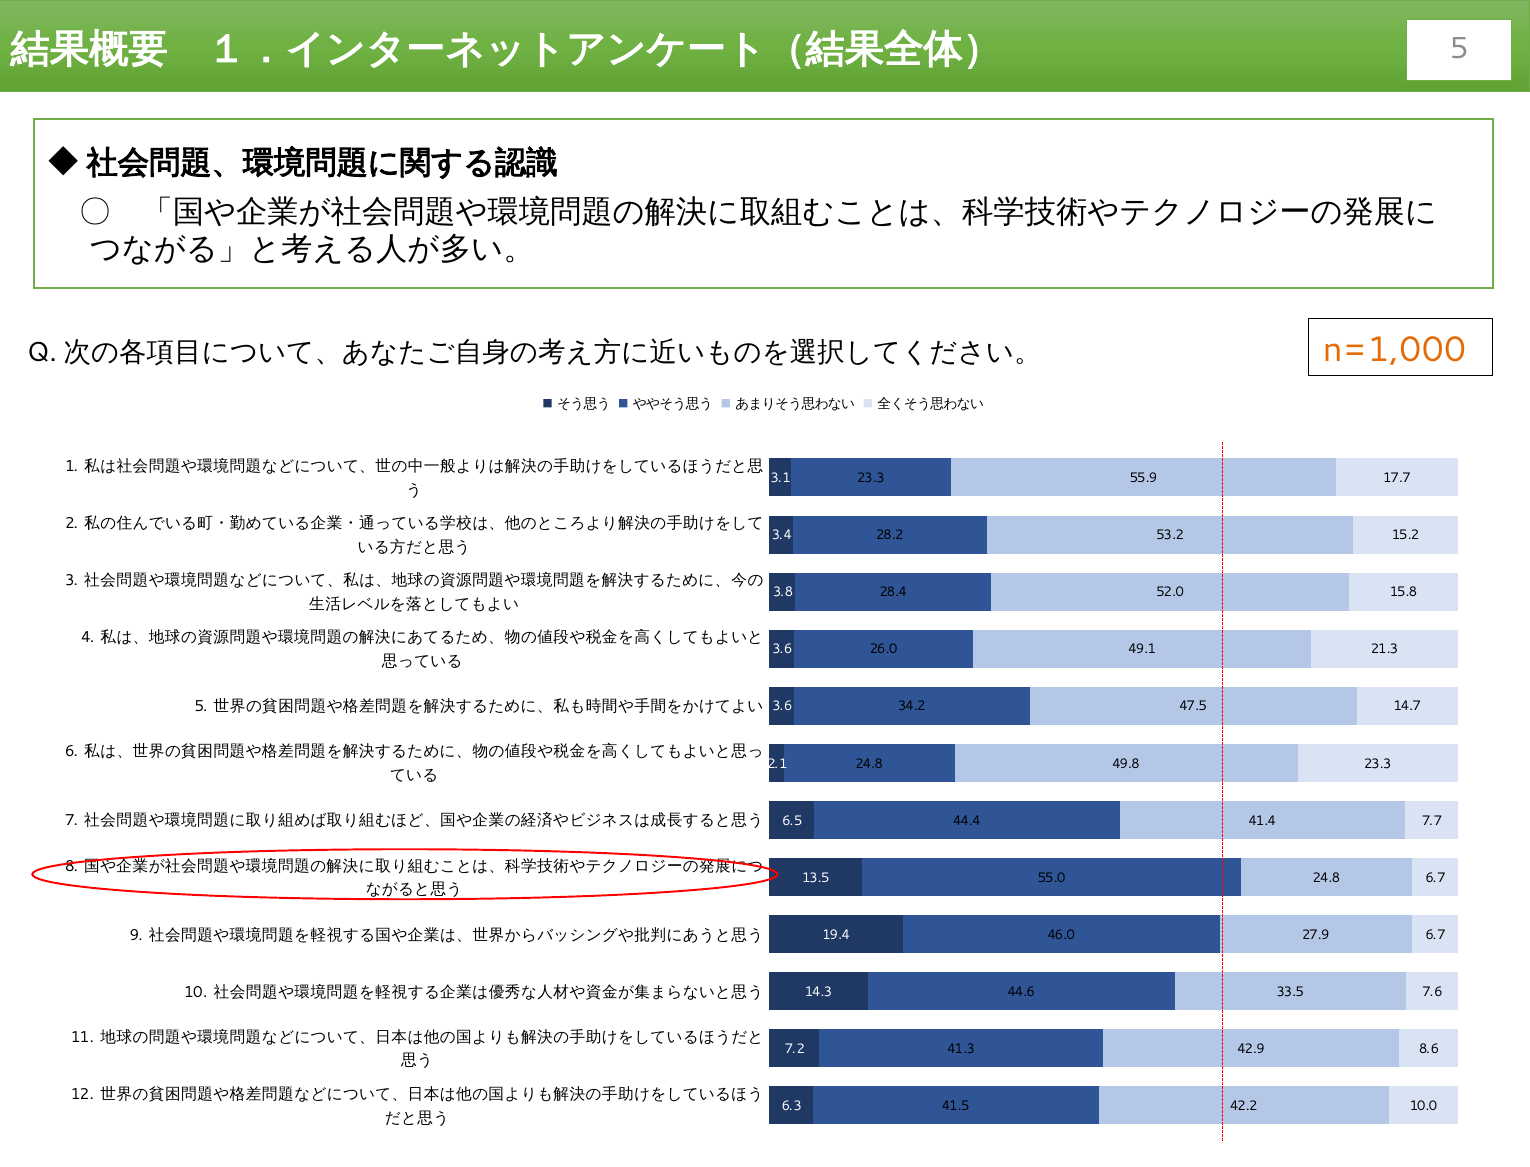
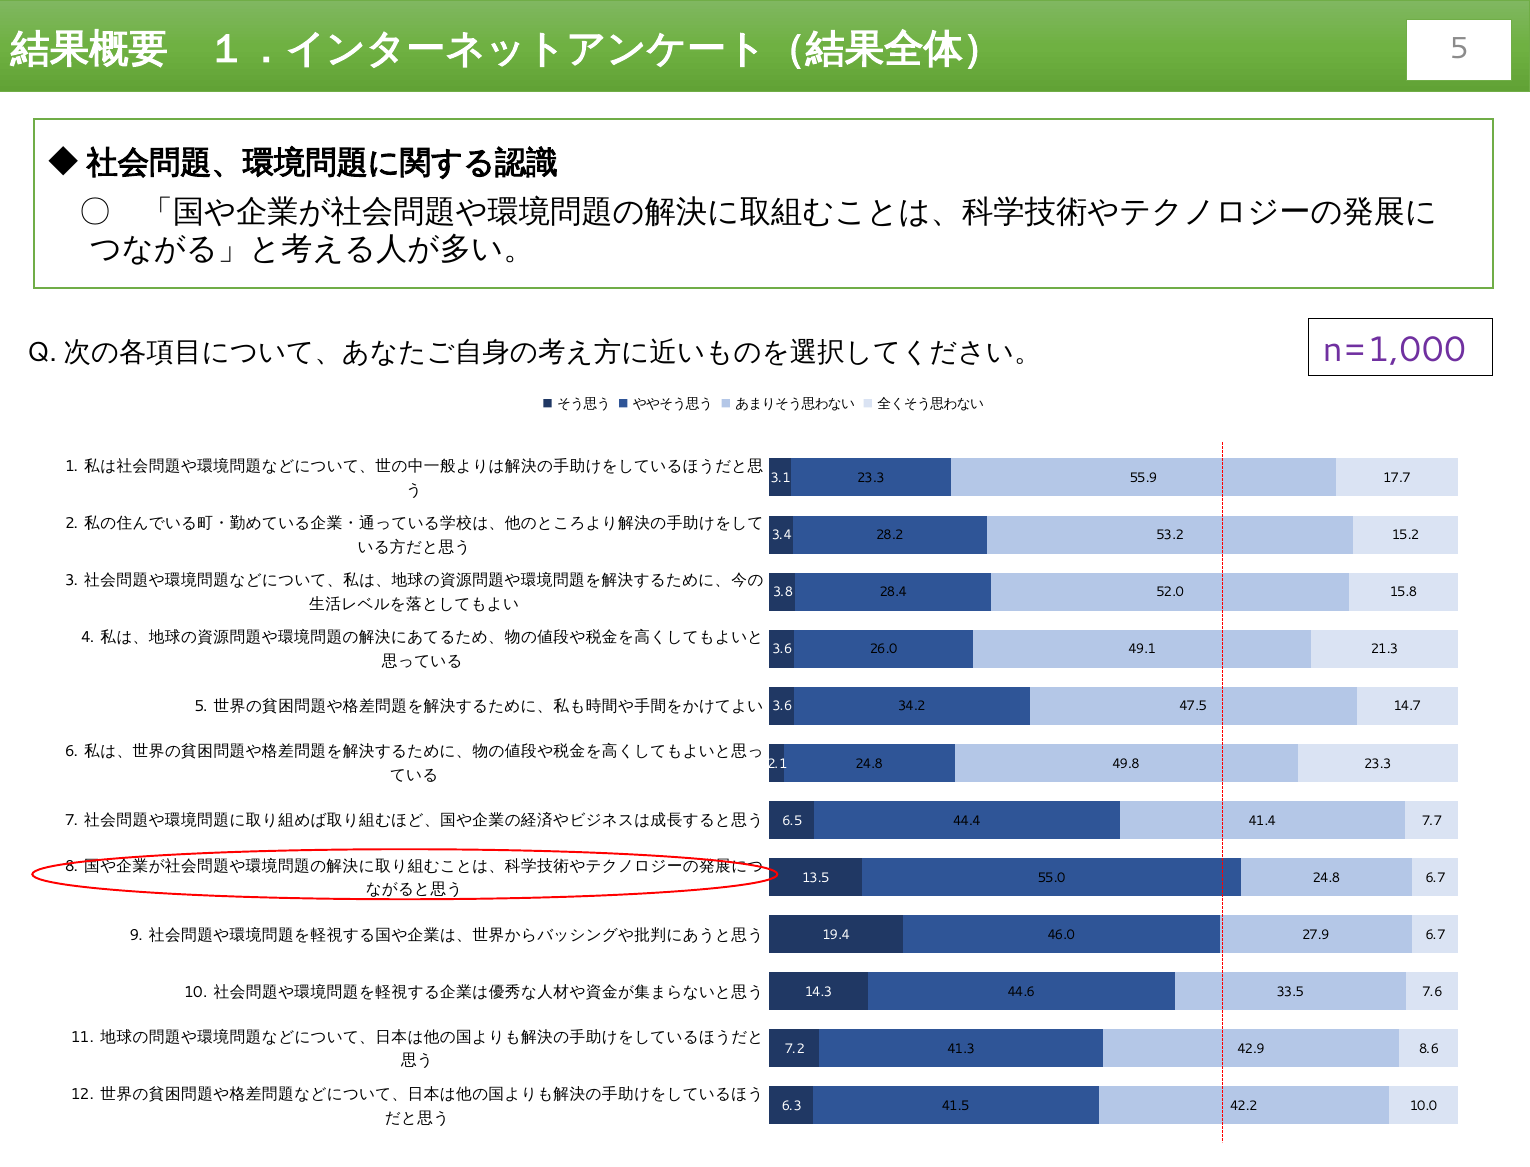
n=1,000 colour: orange -> purple
